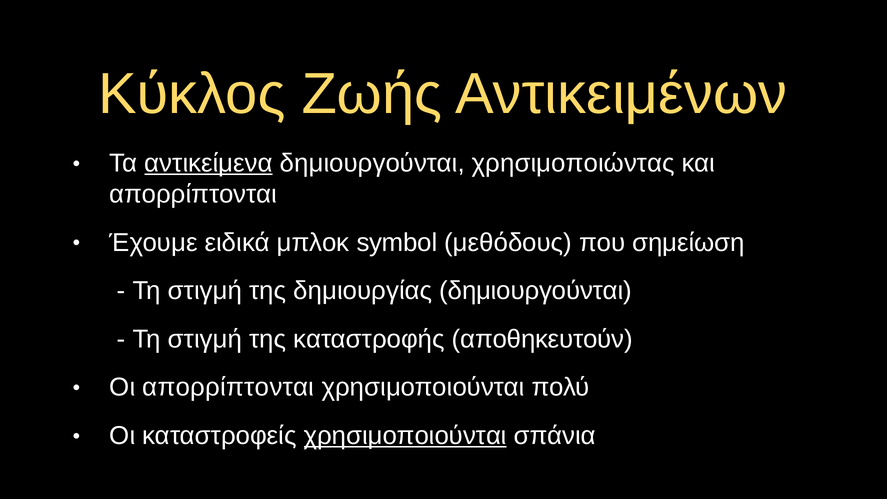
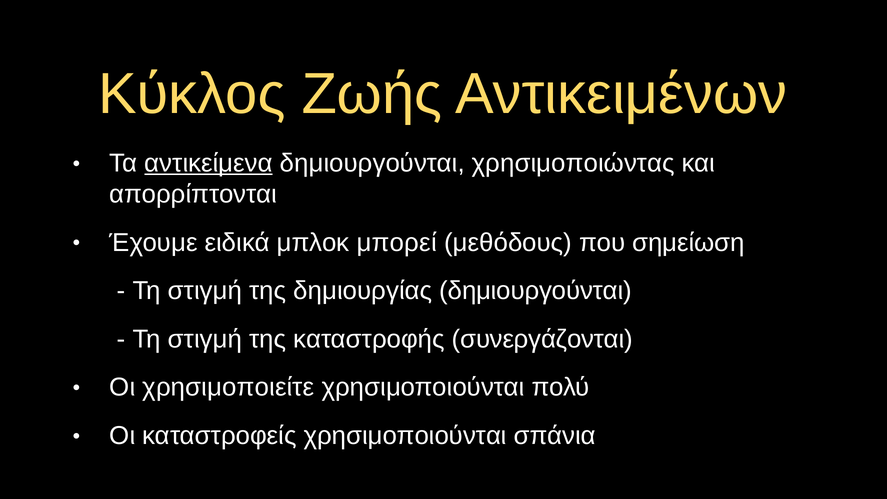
symbol: symbol -> μπορεί
αποθηκευτούν: αποθηκευτούν -> συνεργάζονται
Οι απορρίπτονται: απορρίπτονται -> χρησιμοποιείτε
χρησιμοποιούνται at (405, 436) underline: present -> none
